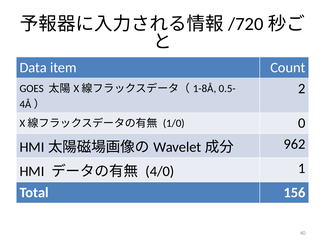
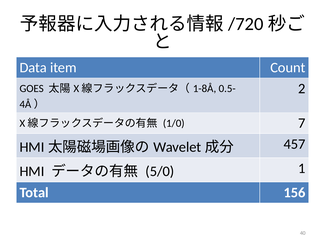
0: 0 -> 7
962: 962 -> 457
4/0: 4/0 -> 5/0
